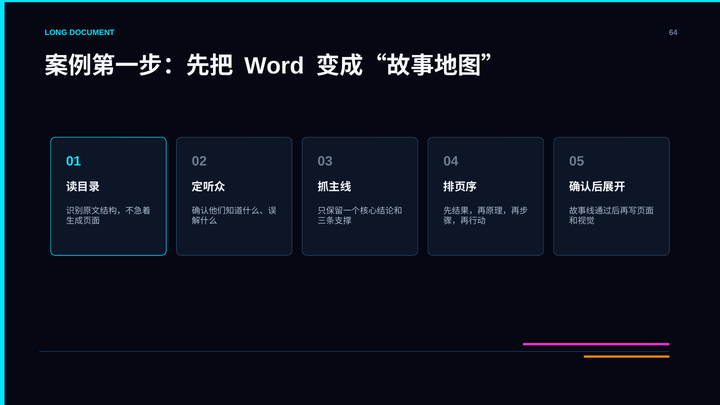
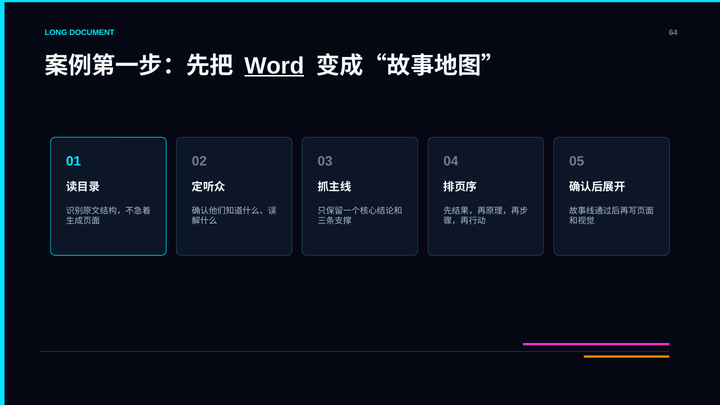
Word underline: none -> present
